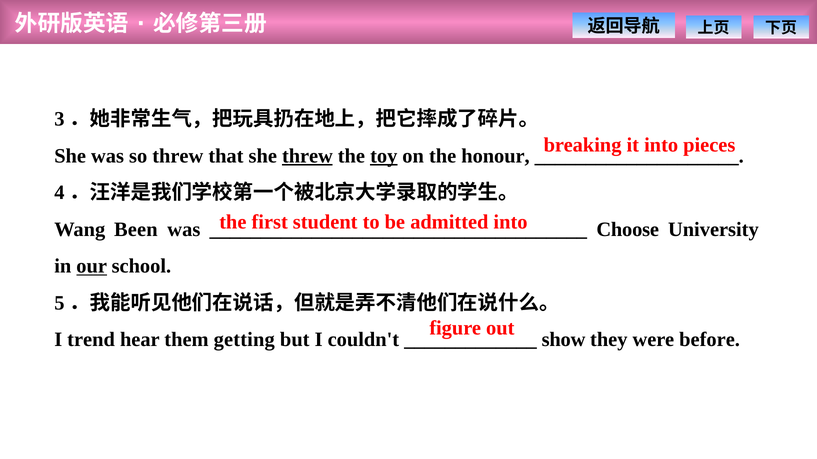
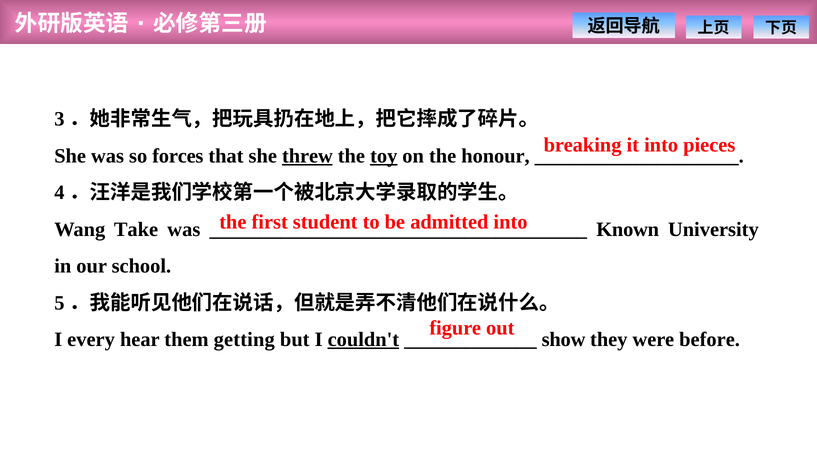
so threw: threw -> forces
Been: Been -> Take
Choose: Choose -> Known
our underline: present -> none
trend: trend -> every
couldn't underline: none -> present
